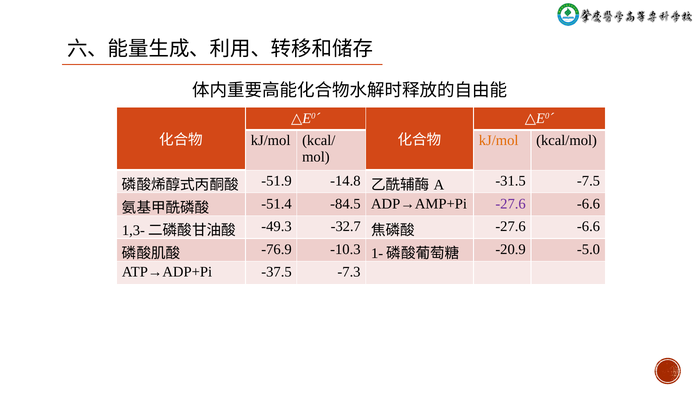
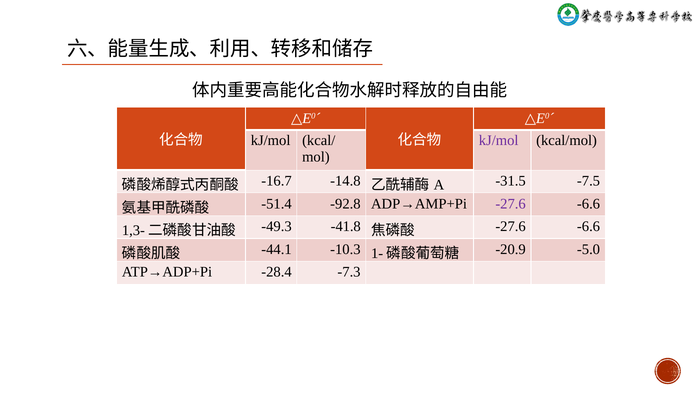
kJ/mol at (499, 141) colour: orange -> purple
-51.9: -51.9 -> -16.7
-84.5: -84.5 -> -92.8
-32.7: -32.7 -> -41.8
-76.9: -76.9 -> -44.1
-37.5: -37.5 -> -28.4
